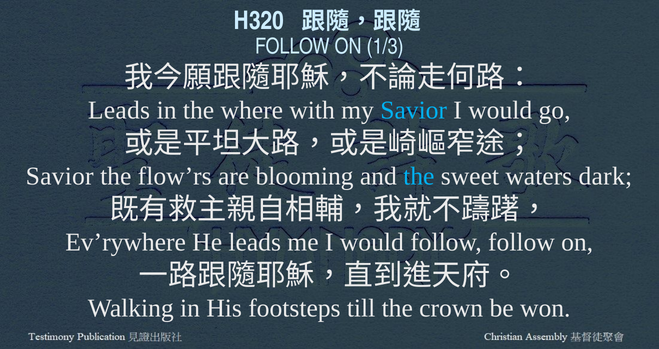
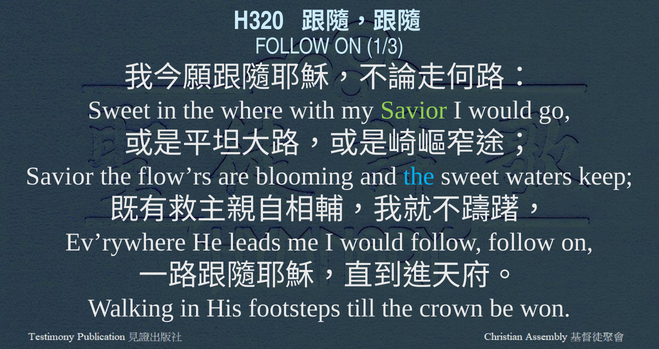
Leads at (119, 111): Leads -> Sweet
Savior at (414, 111) colour: light blue -> light green
dark: dark -> keep
